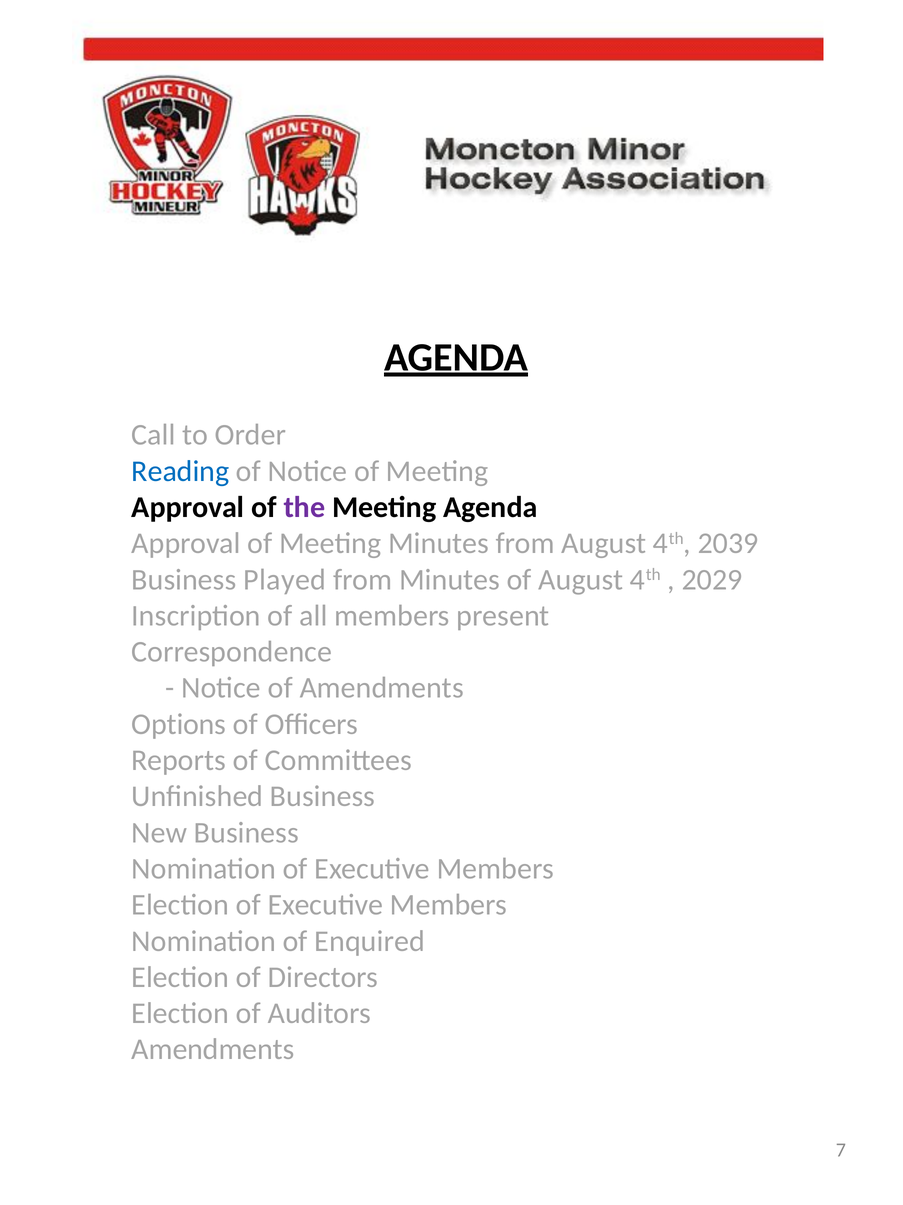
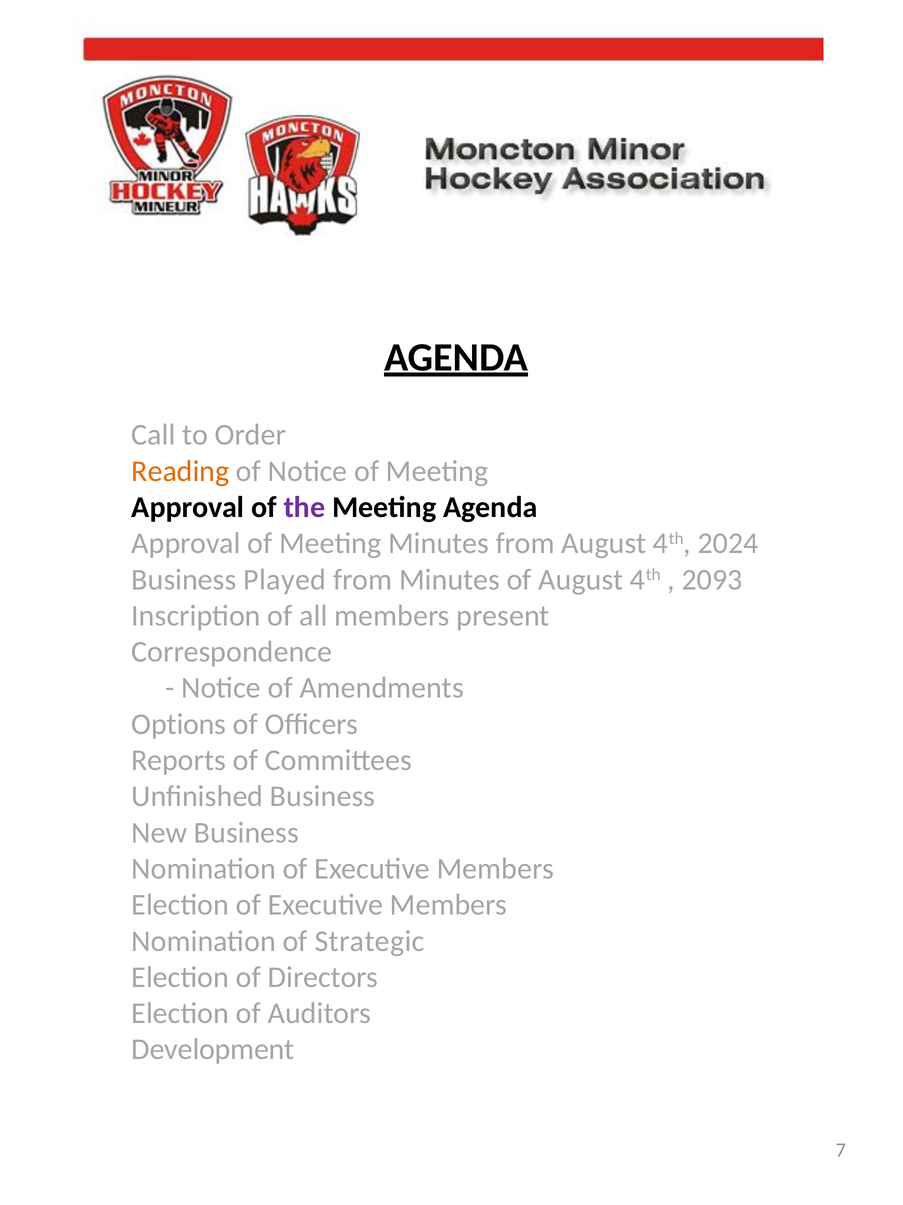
Reading colour: blue -> orange
2039: 2039 -> 2024
2029: 2029 -> 2093
Enquired: Enquired -> Strategic
Amendments at (213, 1049): Amendments -> Development
